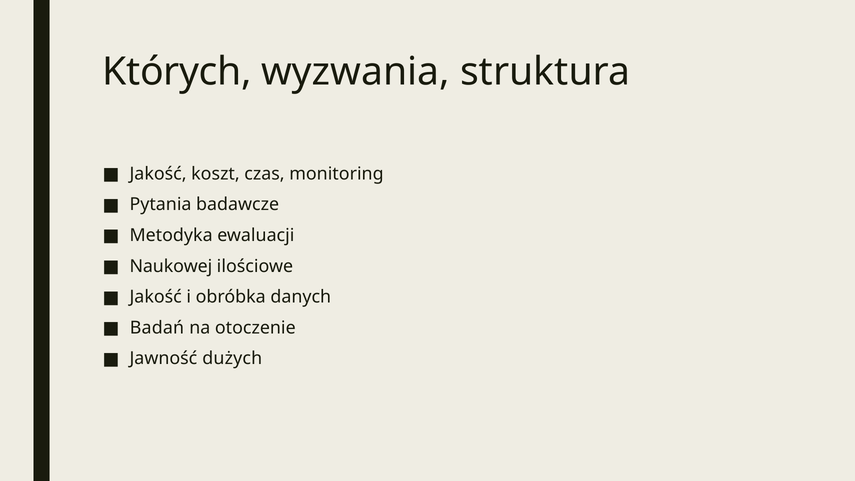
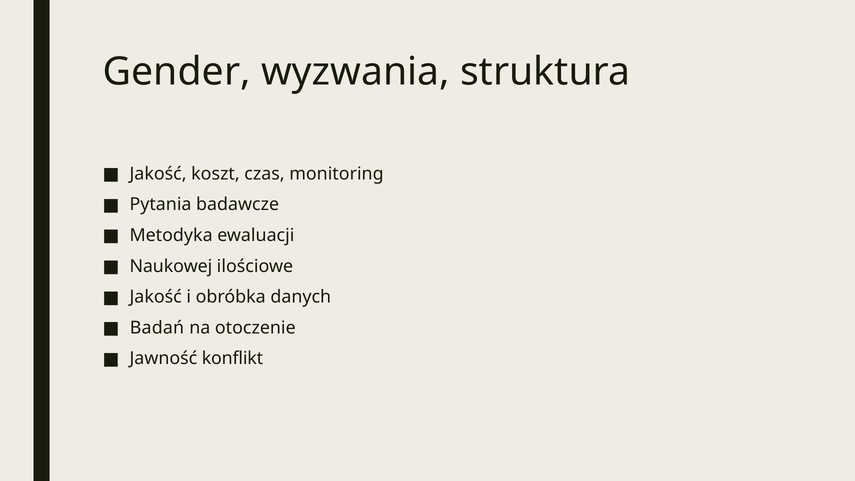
Których: Których -> Gender
dużych: dużych -> konflikt
